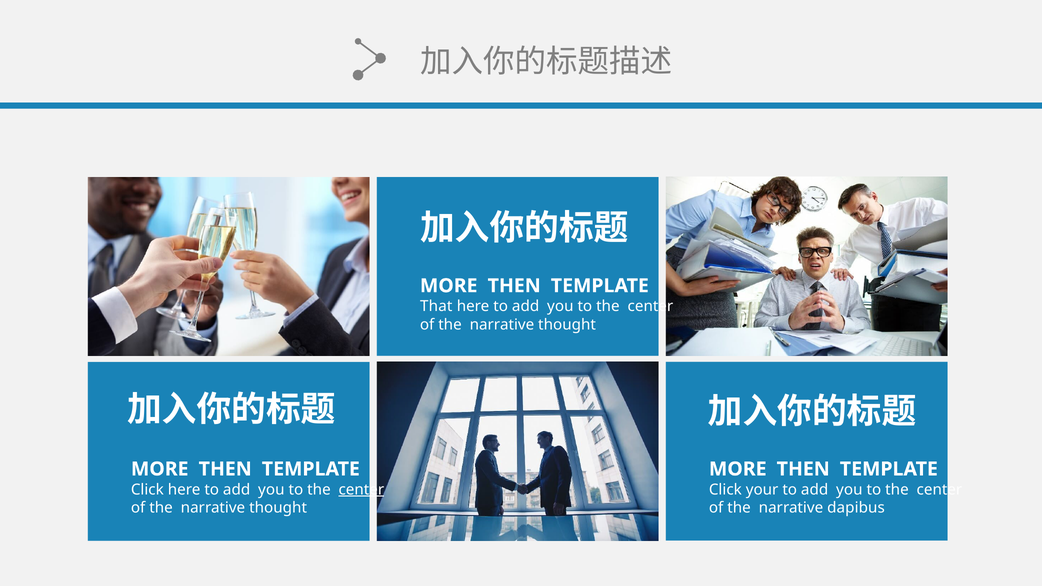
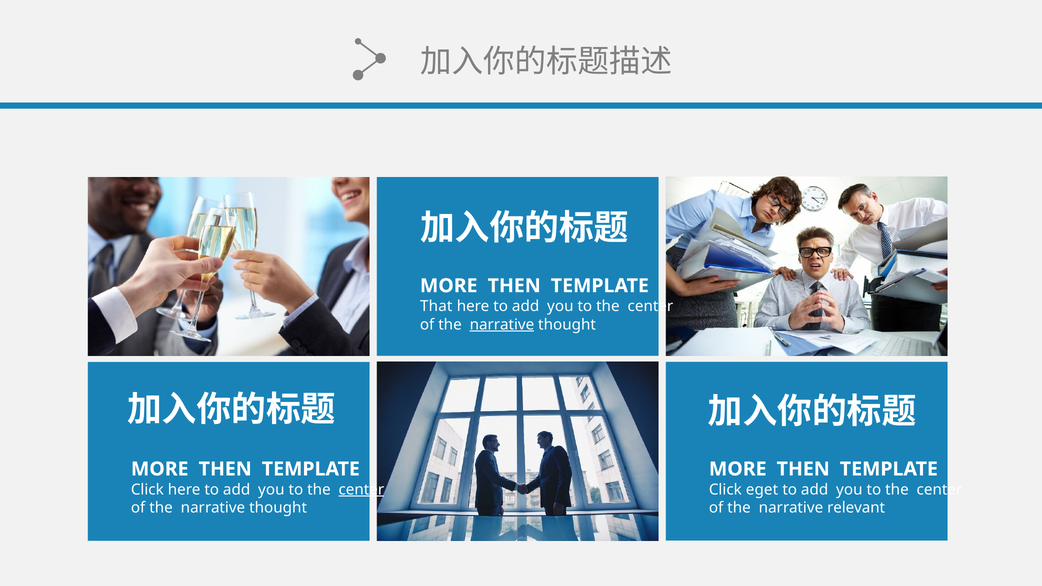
narrative at (502, 325) underline: none -> present
your: your -> eget
dapibus: dapibus -> relevant
